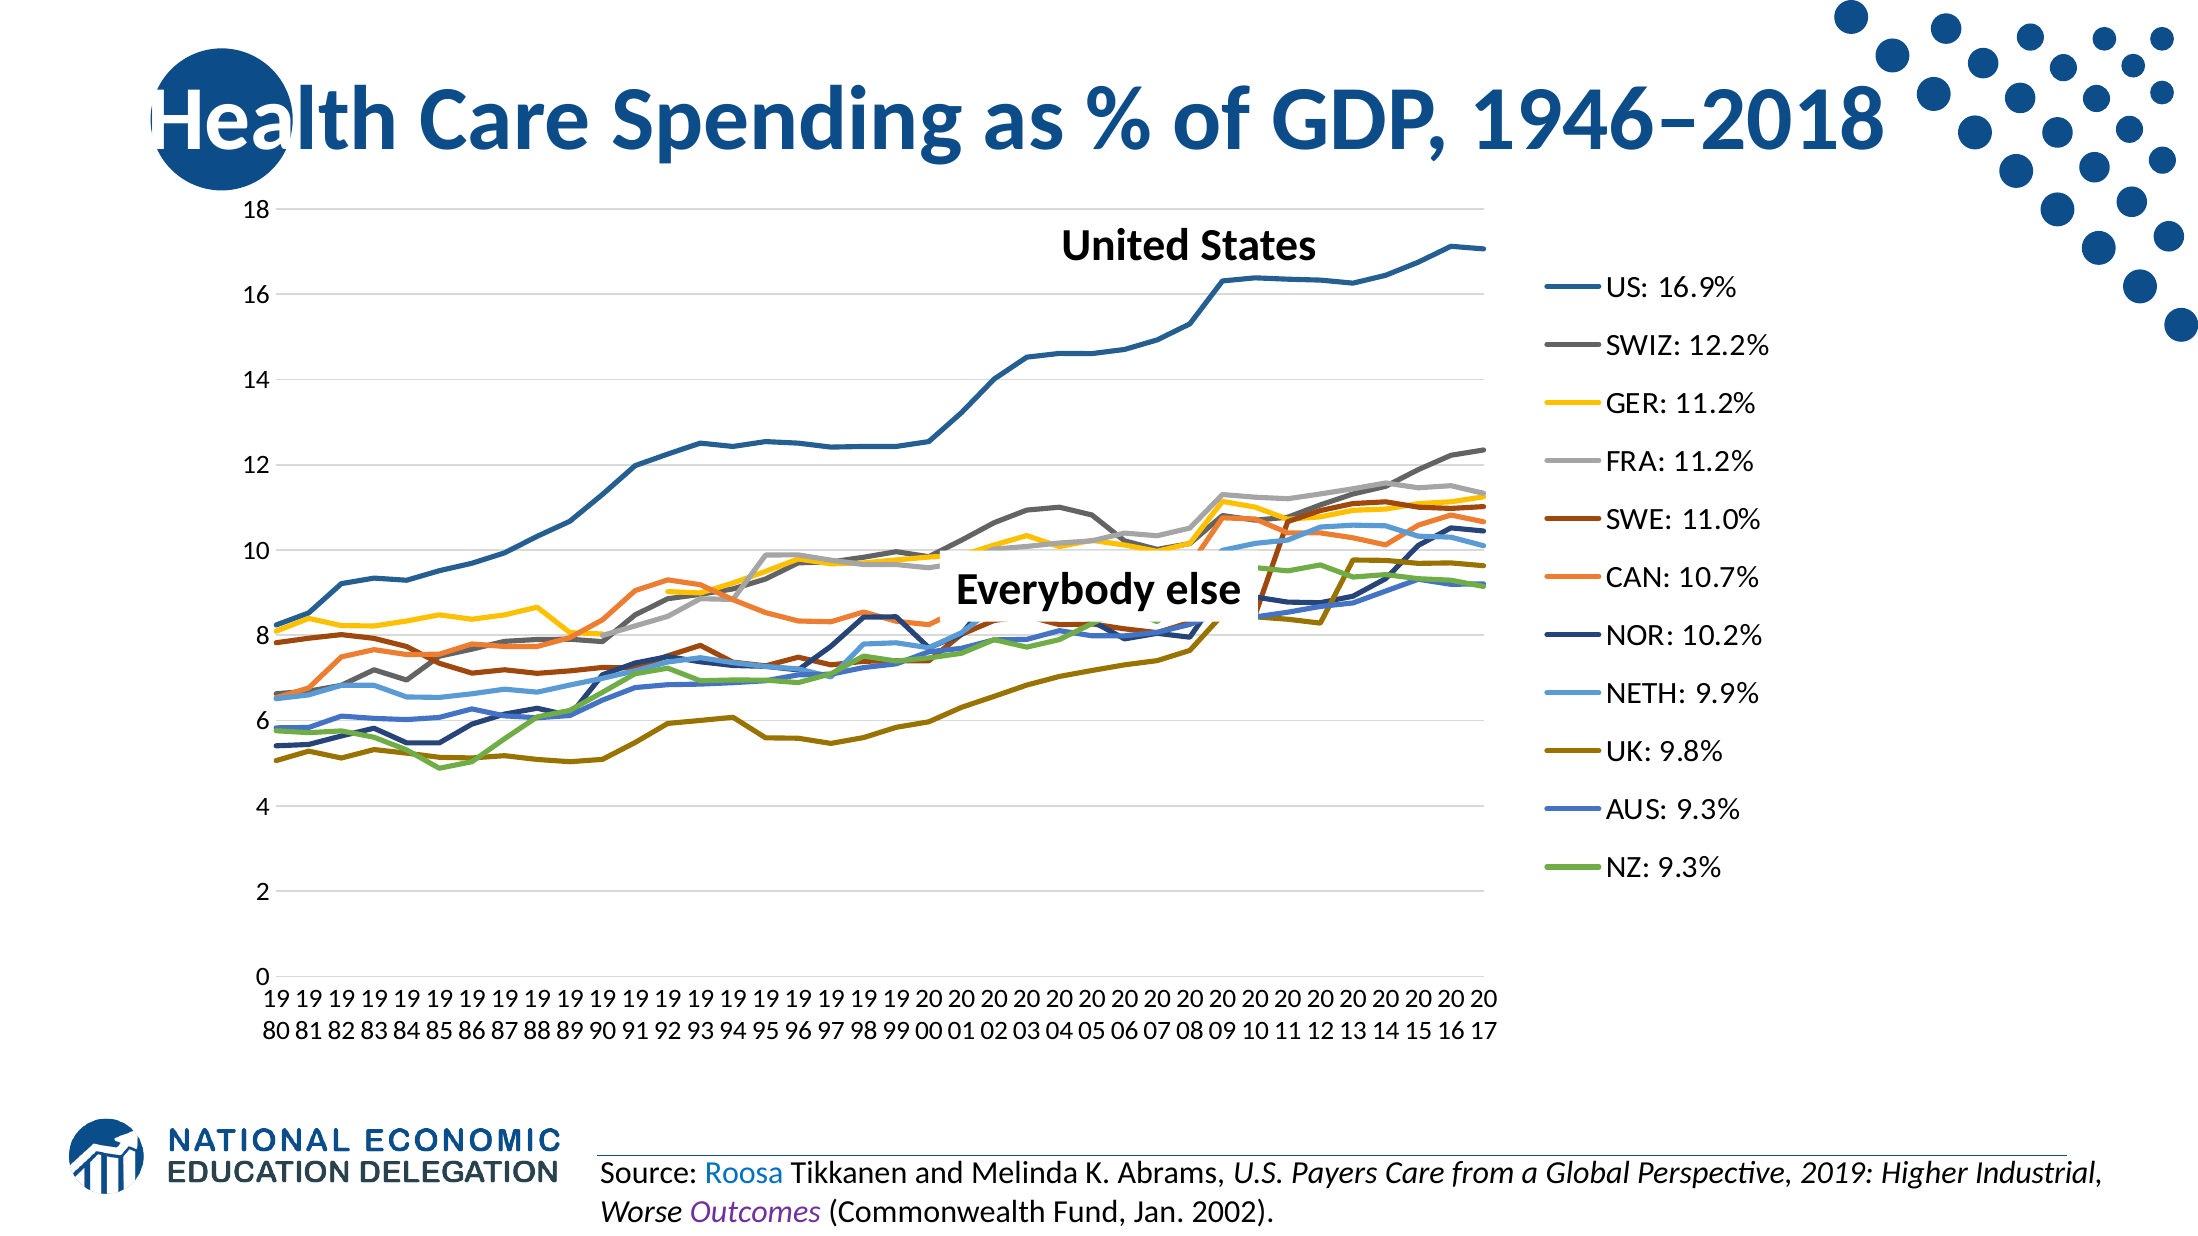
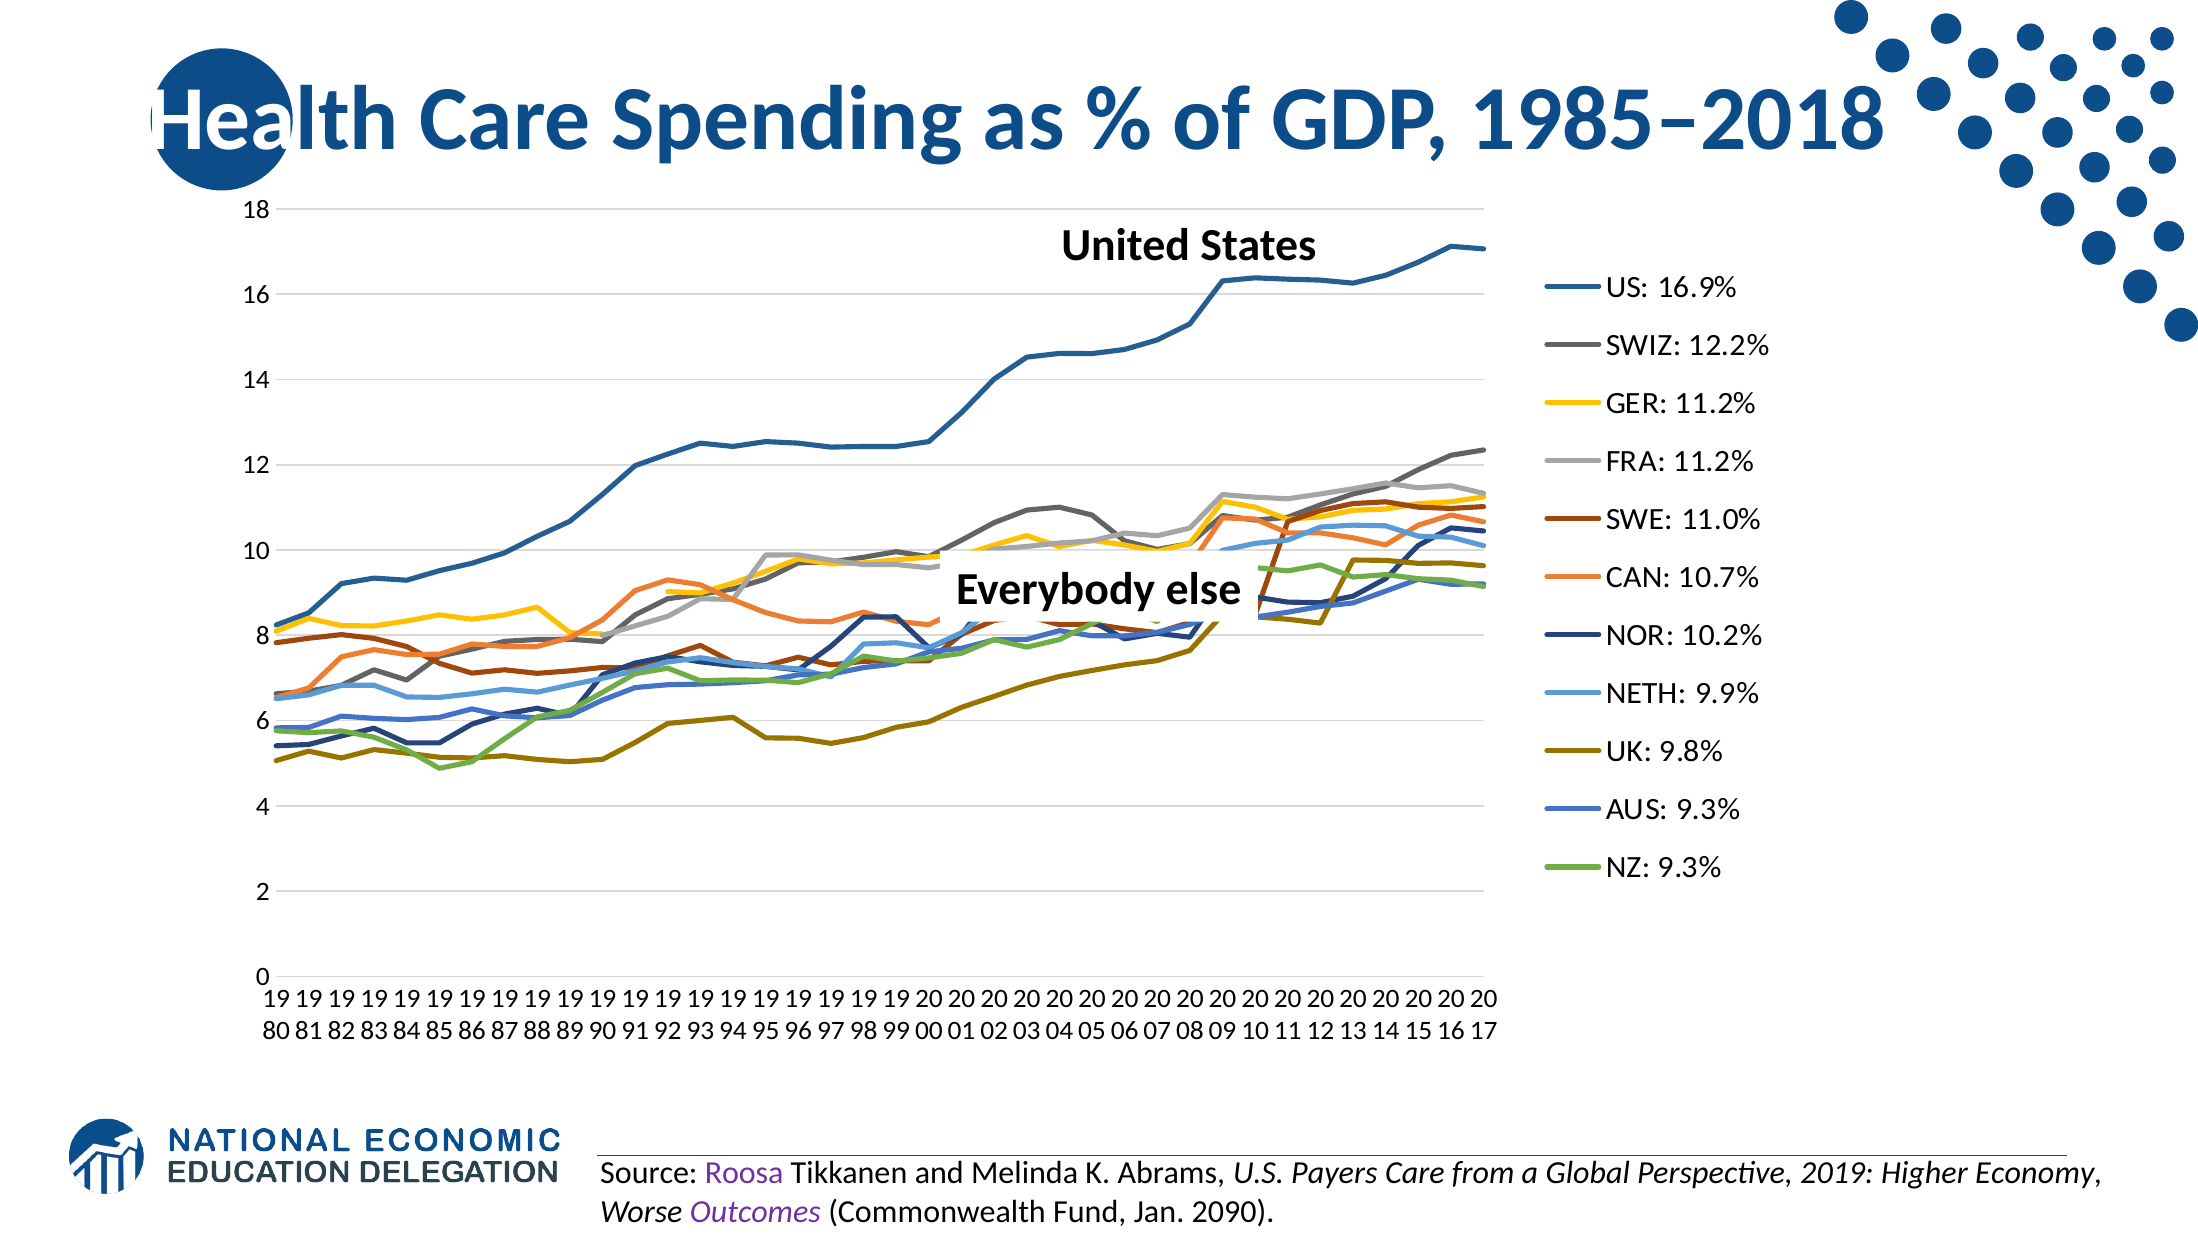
1946–2018: 1946–2018 -> 1985–2018
Roosa colour: blue -> purple
Industrial: Industrial -> Economy
2002: 2002 -> 2090
